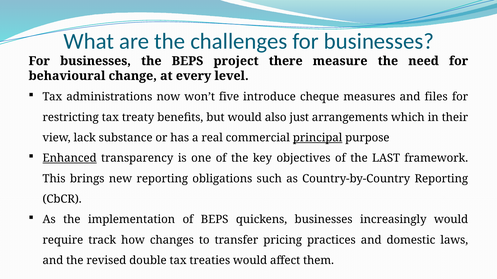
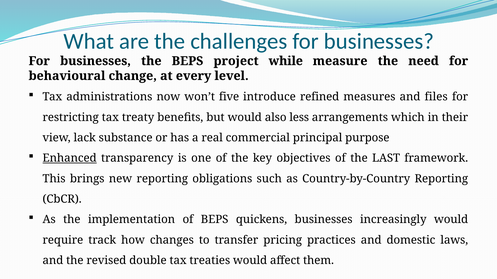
there: there -> while
cheque: cheque -> refined
just: just -> less
principal underline: present -> none
